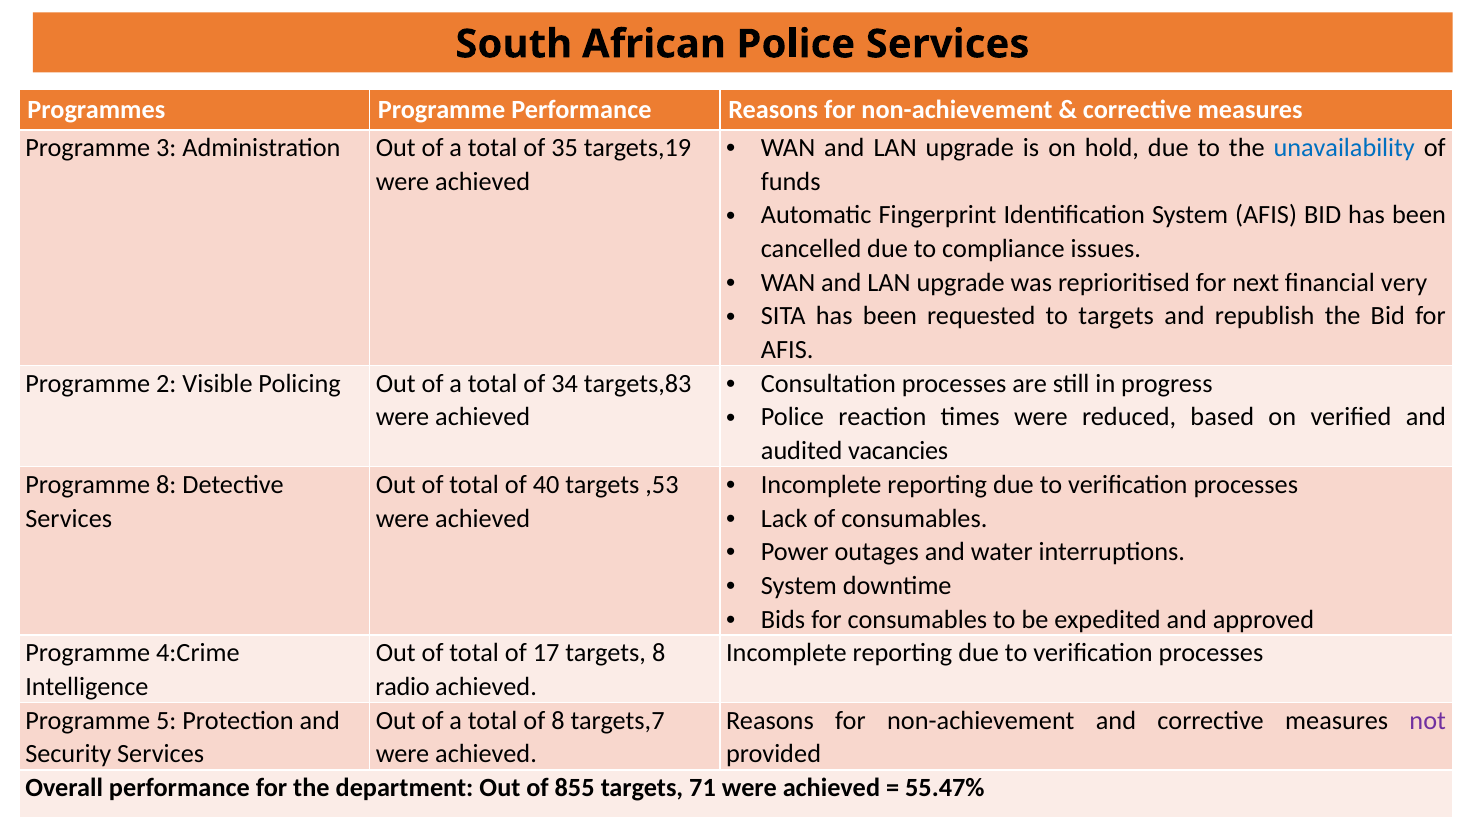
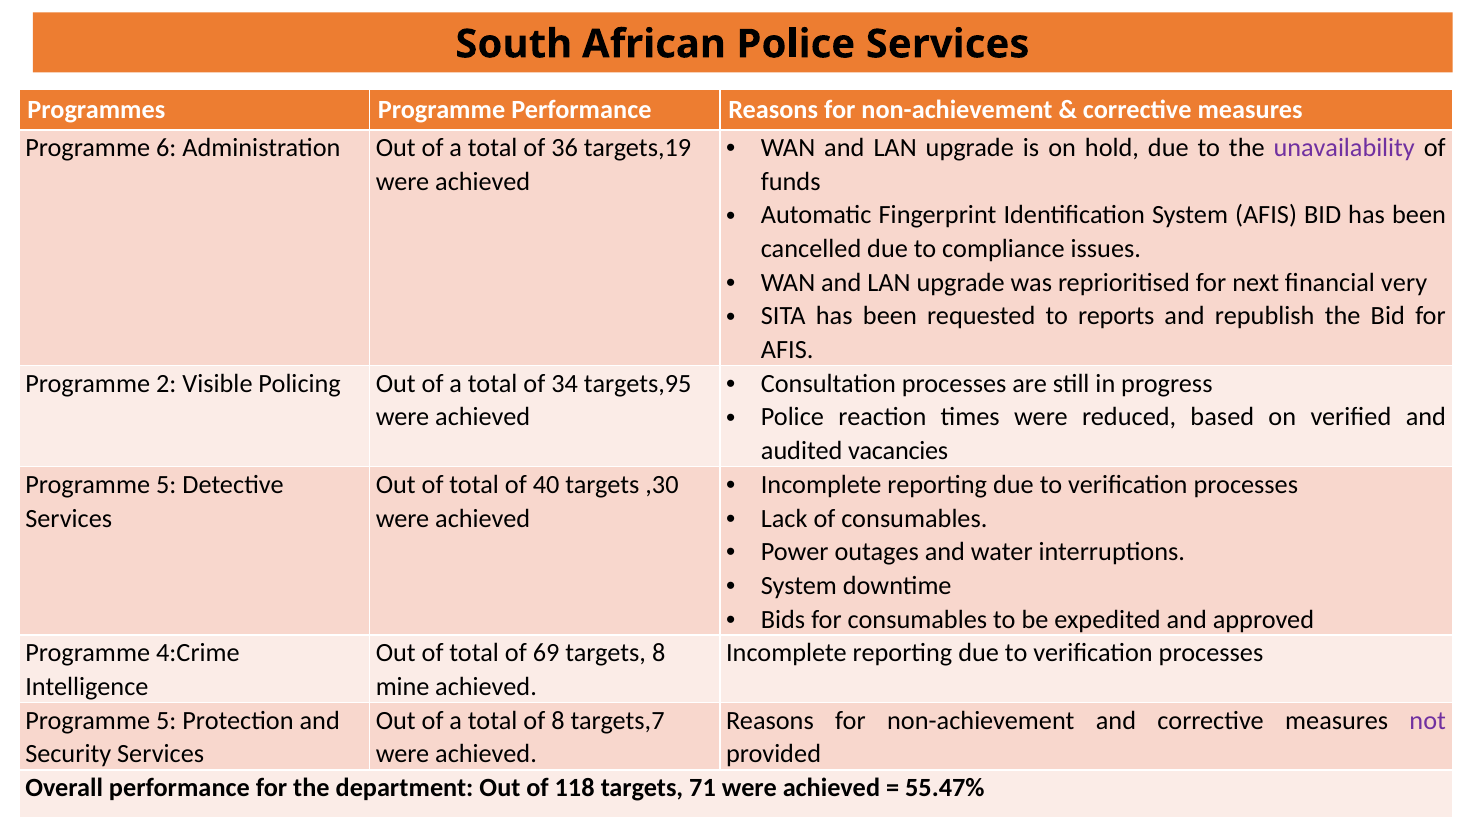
unavailability colour: blue -> purple
3: 3 -> 6
35: 35 -> 36
to targets: targets -> reports
targets,83: targets,83 -> targets,95
8 at (166, 485): 8 -> 5
,53: ,53 -> ,30
17: 17 -> 69
radio: radio -> mine
855: 855 -> 118
